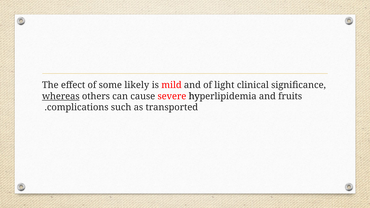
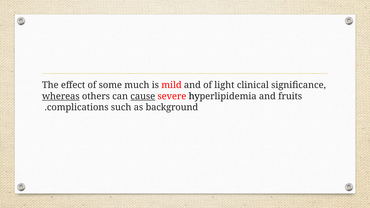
likely: likely -> much
cause underline: none -> present
transported: transported -> background
